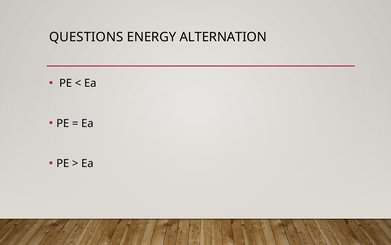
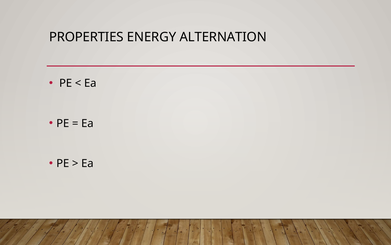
QUESTIONS: QUESTIONS -> PROPERTIES
